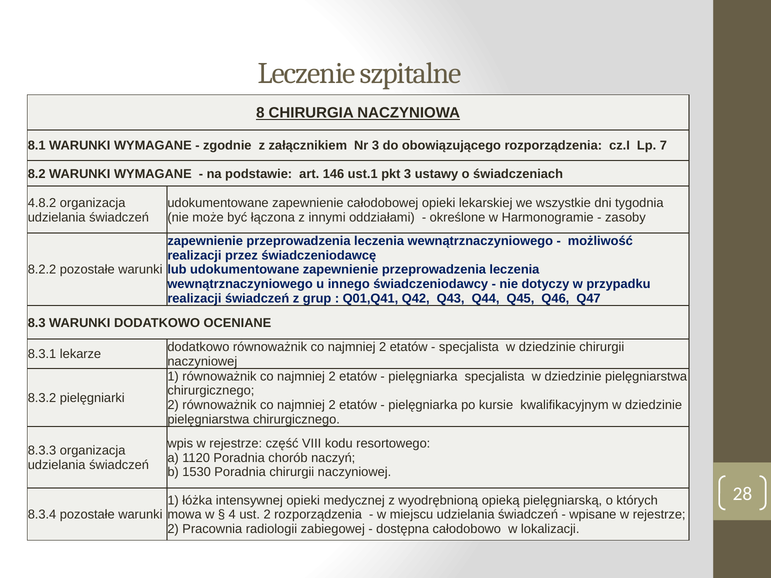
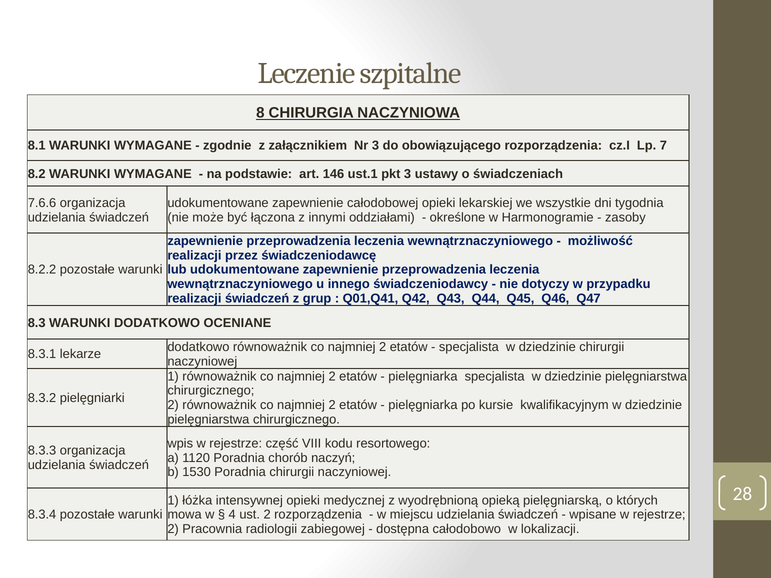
4.8.2: 4.8.2 -> 7.6.6
